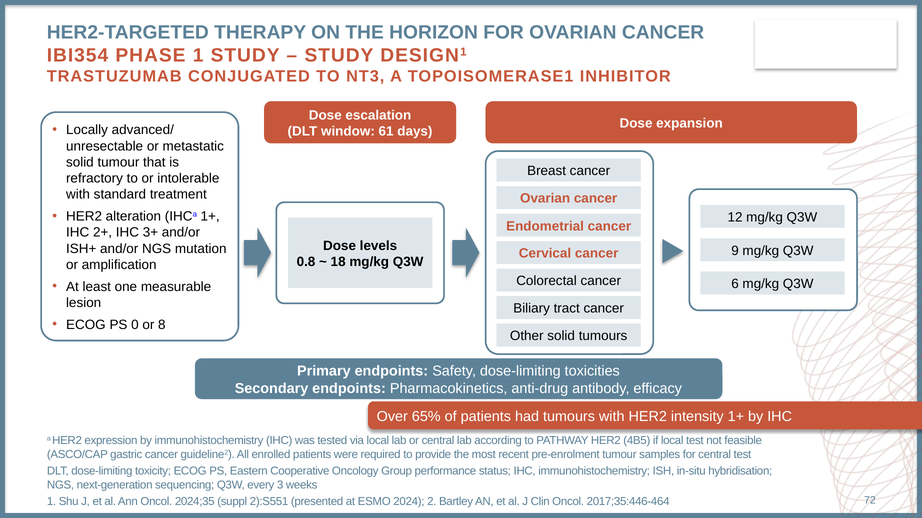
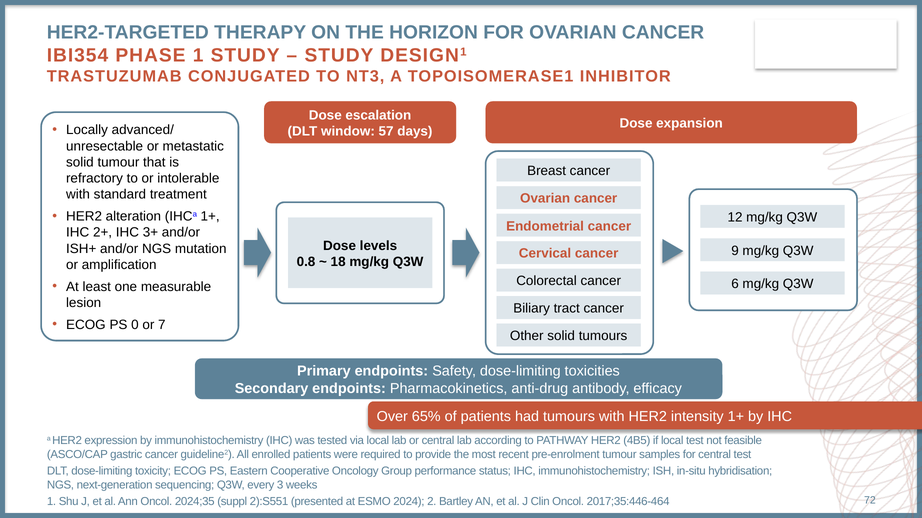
61: 61 -> 57
8: 8 -> 7
